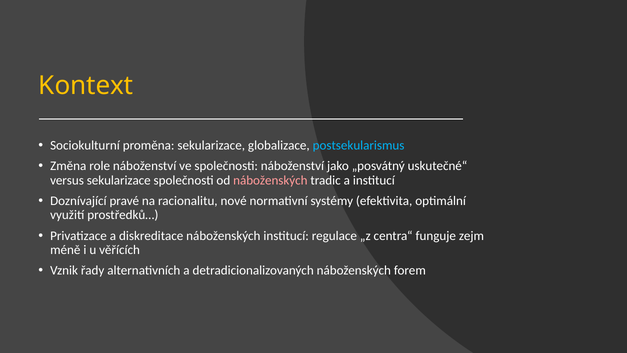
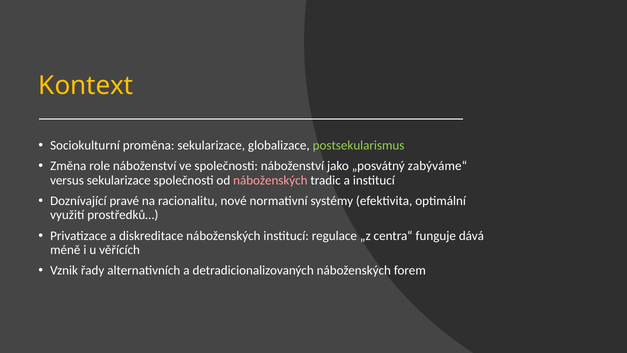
postsekularismus colour: light blue -> light green
uskutečné“: uskutečné“ -> zabýváme“
zejm: zejm -> dává
